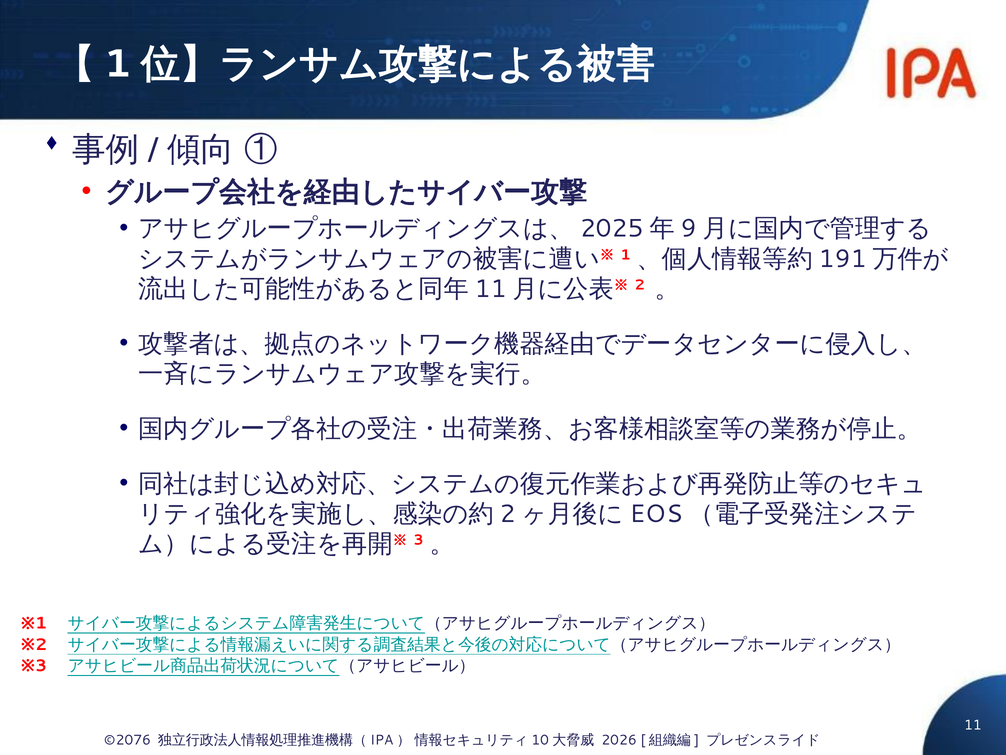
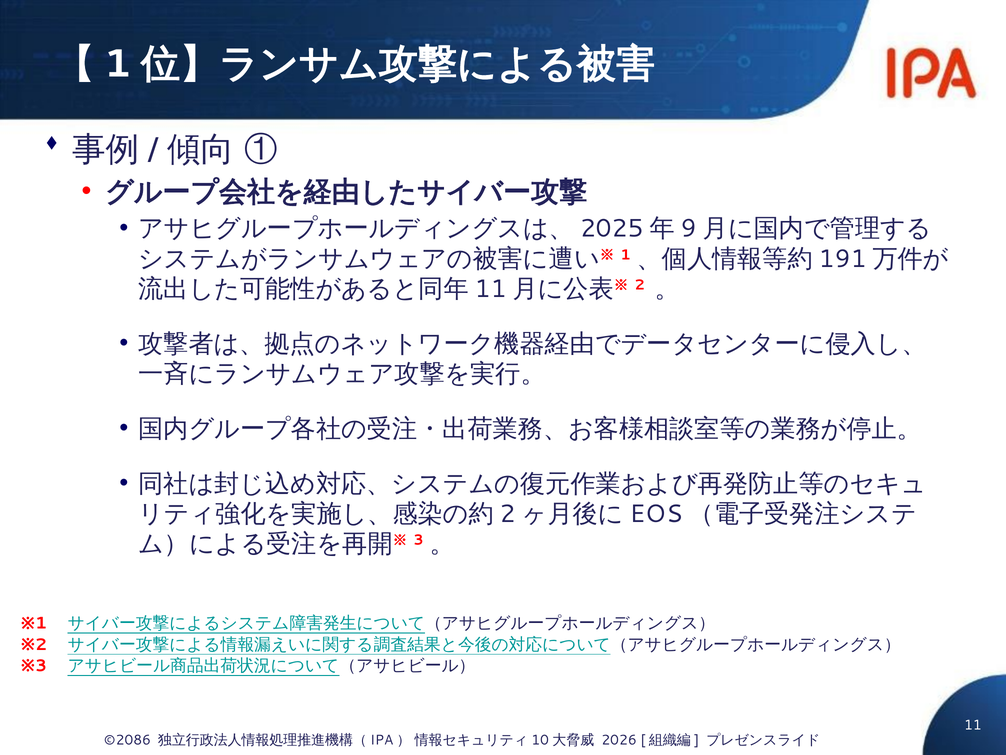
©2076: ©2076 -> ©2086
